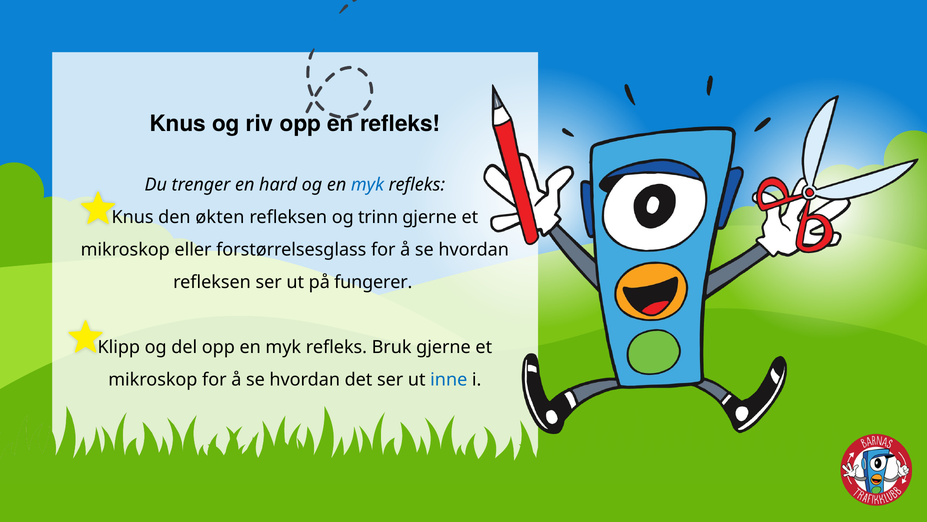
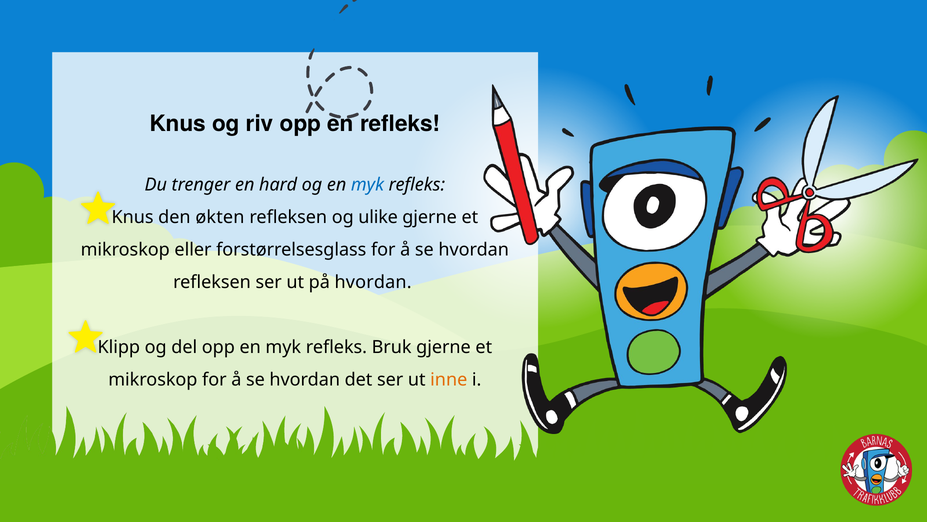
trinn: trinn -> ulike
på fungerer: fungerer -> hvordan
inne colour: blue -> orange
